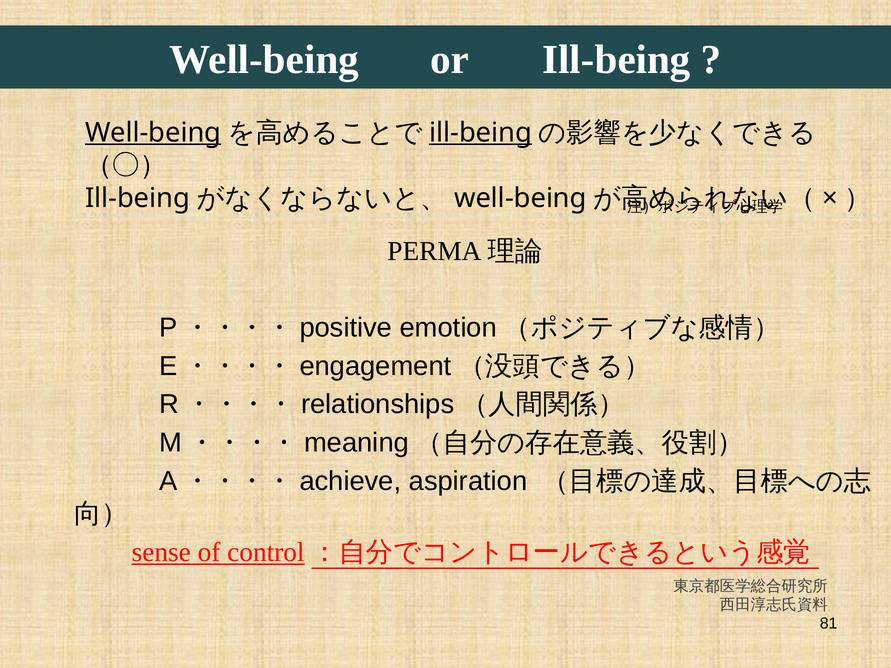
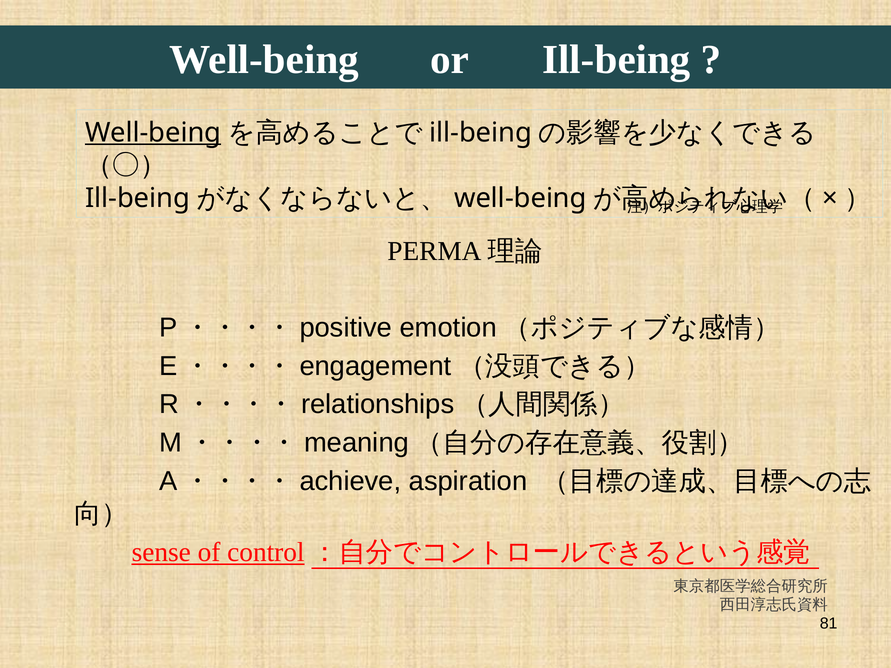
ill-being at (481, 133) underline: present -> none
